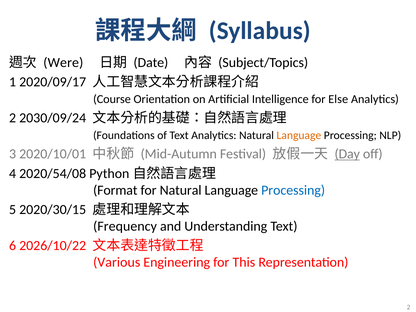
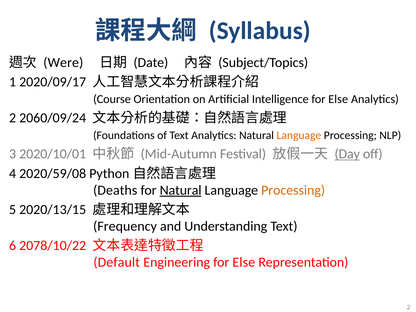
2030/09/24: 2030/09/24 -> 2060/09/24
2020/54/08: 2020/54/08 -> 2020/59/08
Format: Format -> Deaths
Natural at (181, 190) underline: none -> present
Processing at (293, 190) colour: blue -> orange
2020/30/15: 2020/30/15 -> 2020/13/15
2026/10/22: 2026/10/22 -> 2078/10/22
Various: Various -> Default
Engineering for This: This -> Else
